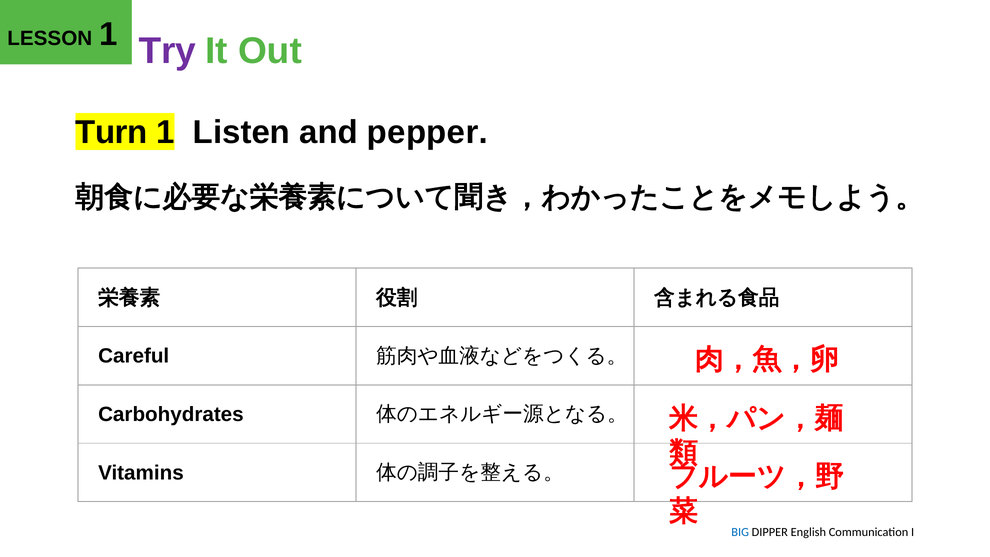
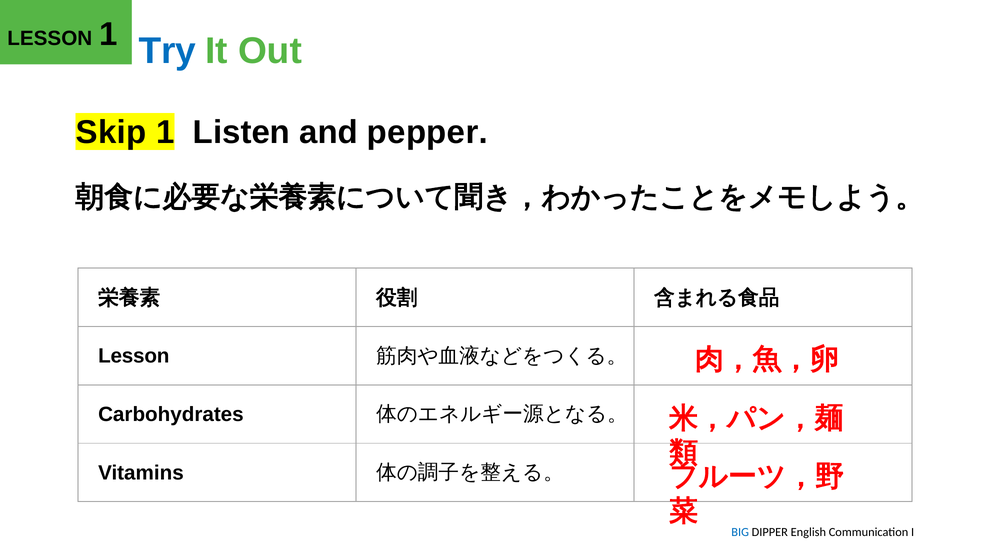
Try colour: purple -> blue
Turn: Turn -> Skip
Careful at (134, 356): Careful -> Lesson
